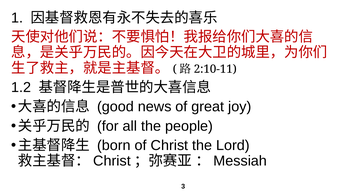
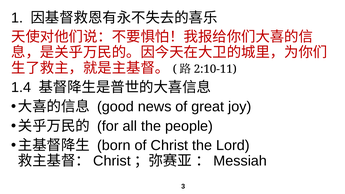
1.2: 1.2 -> 1.4
